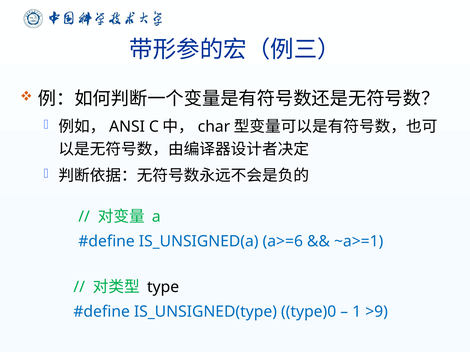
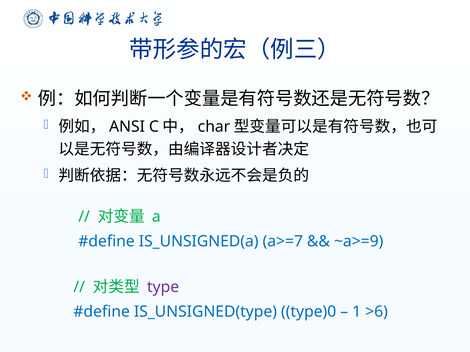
a>=6: a>=6 -> a>=7
~a>=1: ~a>=1 -> ~a>=9
type colour: black -> purple
>9: >9 -> >6
